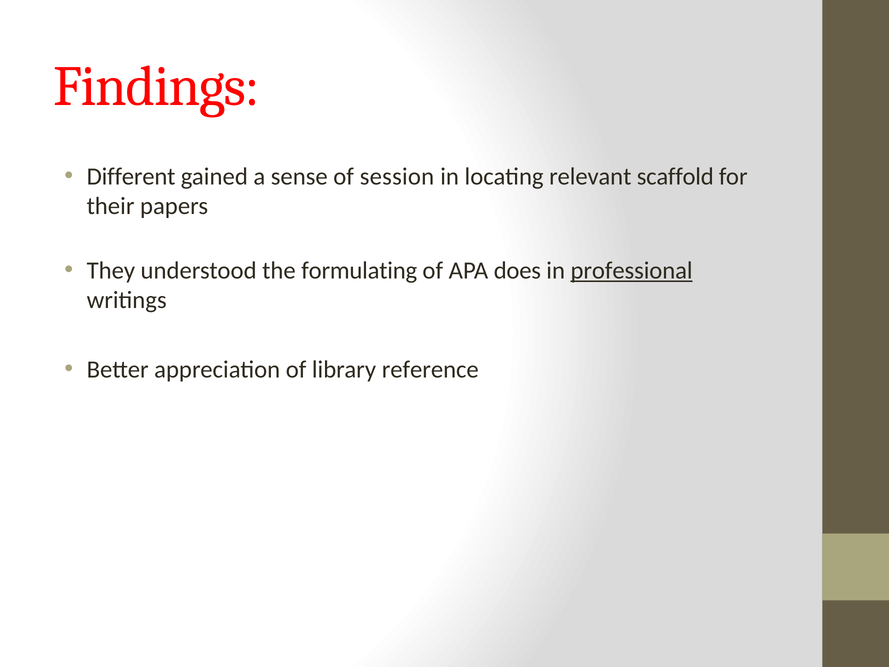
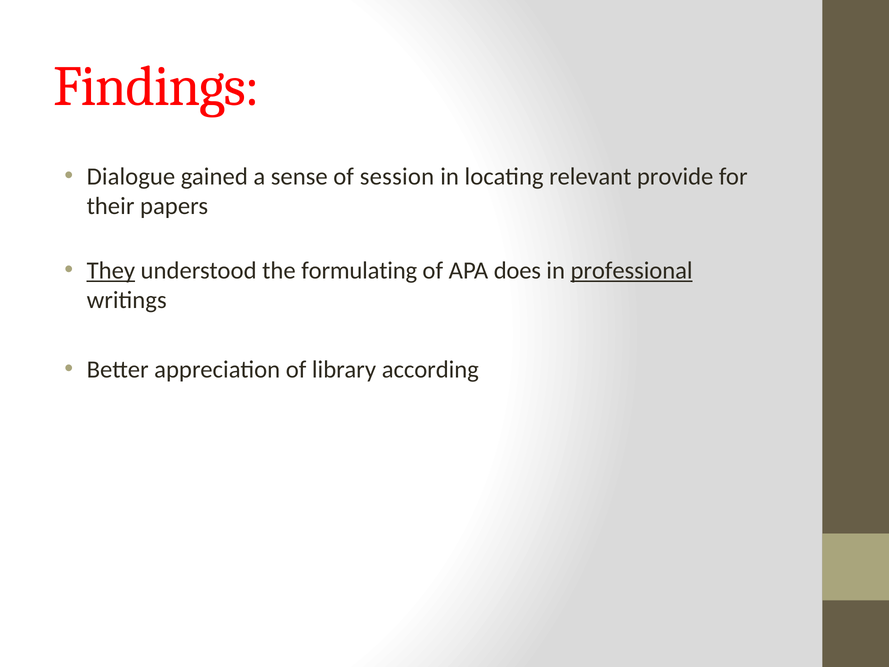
Different: Different -> Dialogue
scaffold: scaffold -> provide
They underline: none -> present
reference: reference -> according
